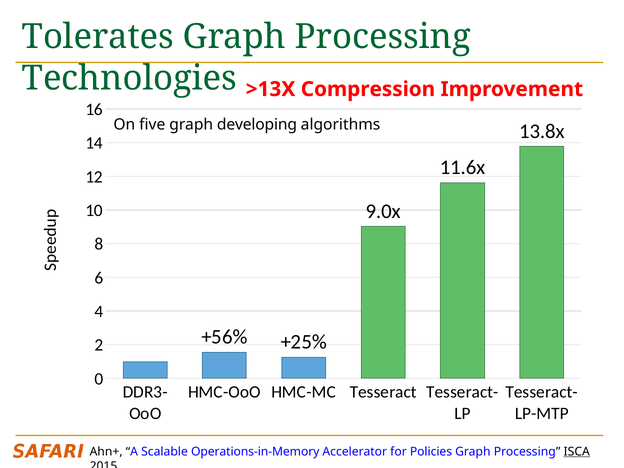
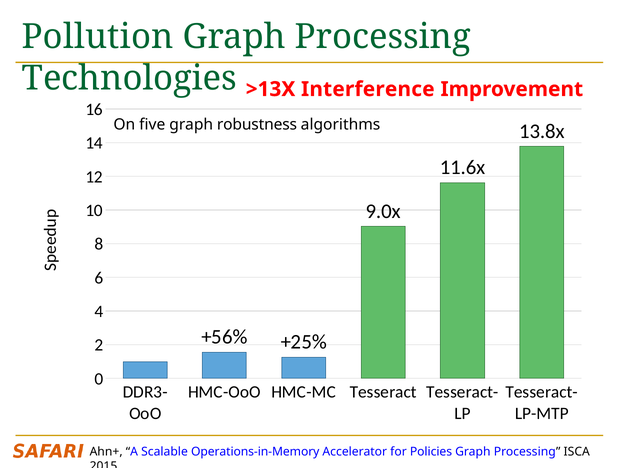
Tolerates: Tolerates -> Pollution
Compression: Compression -> Interference
developing: developing -> robustness
ISCA underline: present -> none
